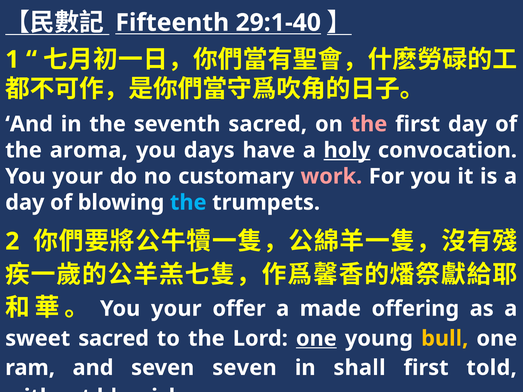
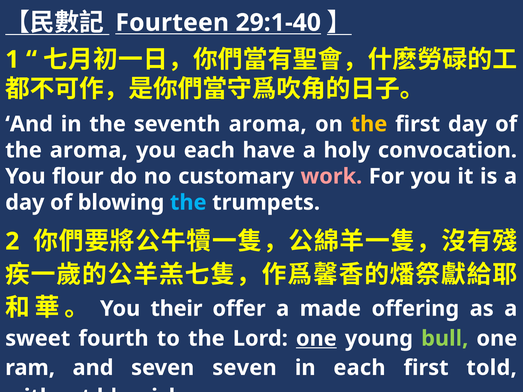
Fifteenth: Fifteenth -> Fourteen
seventh sacred: sacred -> aroma
the at (369, 124) colour: pink -> yellow
you days: days -> each
holy underline: present -> none
your at (78, 176): your -> flour
your at (176, 309): your -> their
sweet sacred: sacred -> fourth
bull colour: yellow -> light green
in shall: shall -> each
